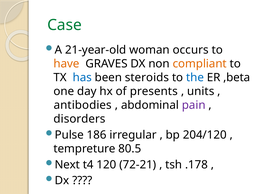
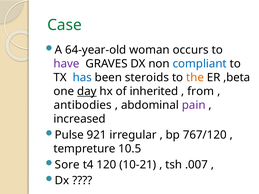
21-year-old: 21-year-old -> 64-year-old
have colour: orange -> purple
compliant colour: orange -> blue
the colour: blue -> orange
day underline: none -> present
presents: presents -> inherited
units: units -> from
disorders: disorders -> increased
186: 186 -> 921
204/120: 204/120 -> 767/120
80.5: 80.5 -> 10.5
Next: Next -> Sore
72-21: 72-21 -> 10-21
.178: .178 -> .007
